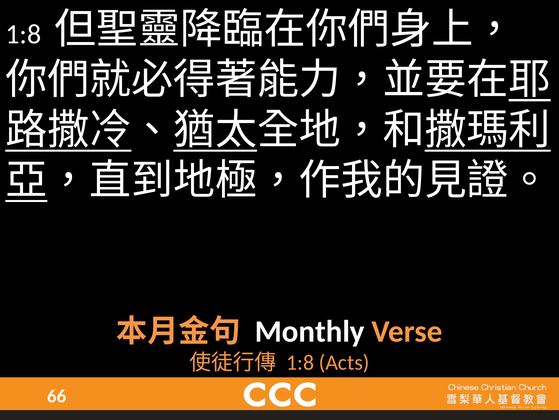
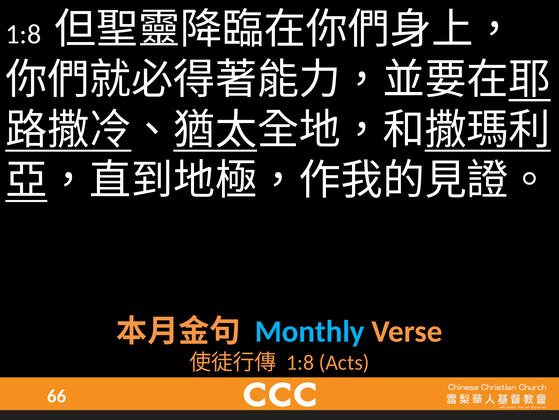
Monthly colour: white -> light blue
